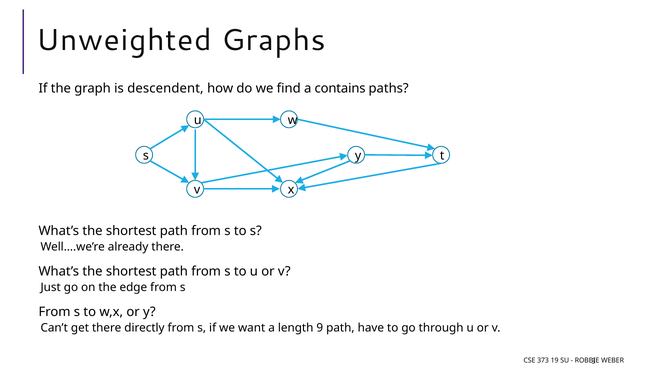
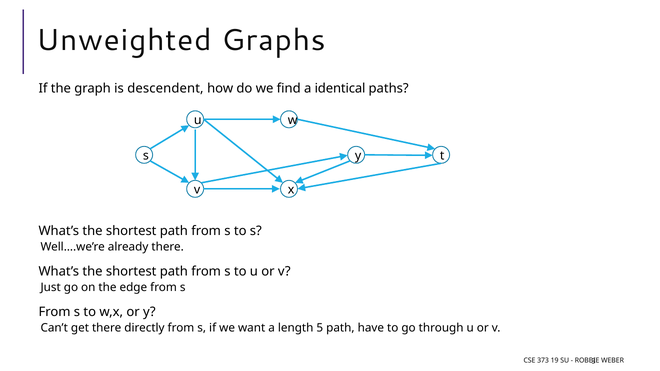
contains: contains -> identical
9: 9 -> 5
